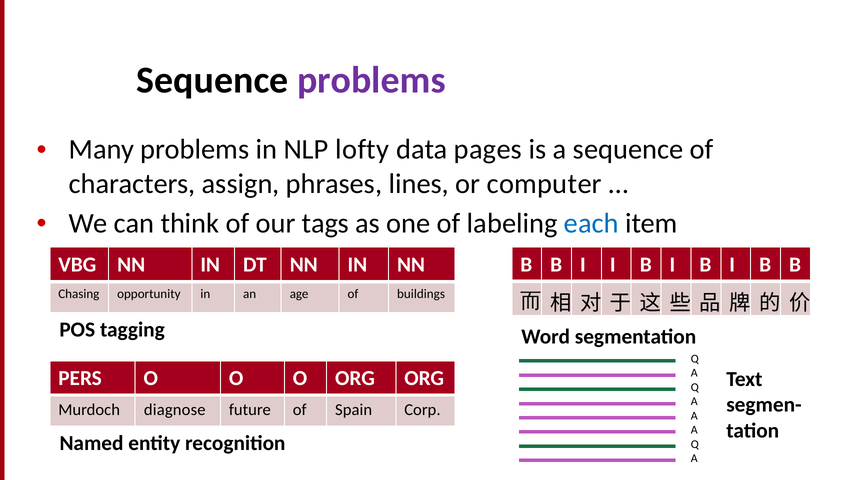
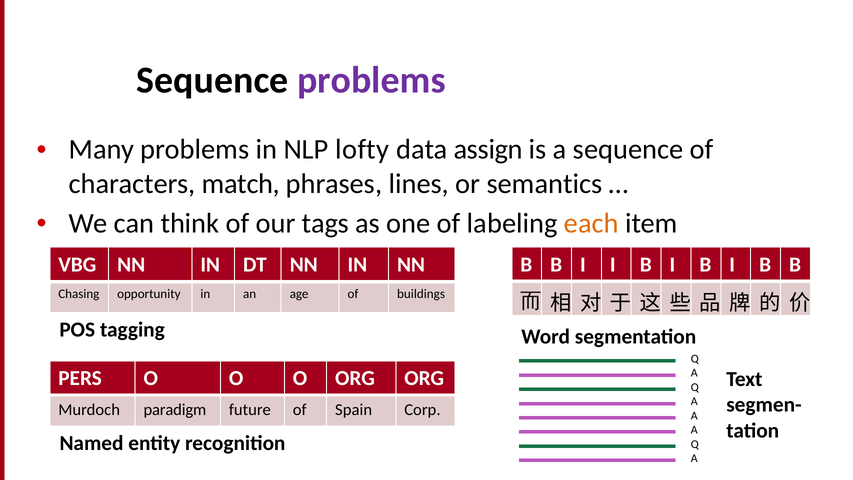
pages: pages -> assign
assign: assign -> match
computer: computer -> semantics
each colour: blue -> orange
diagnose: diagnose -> paradigm
